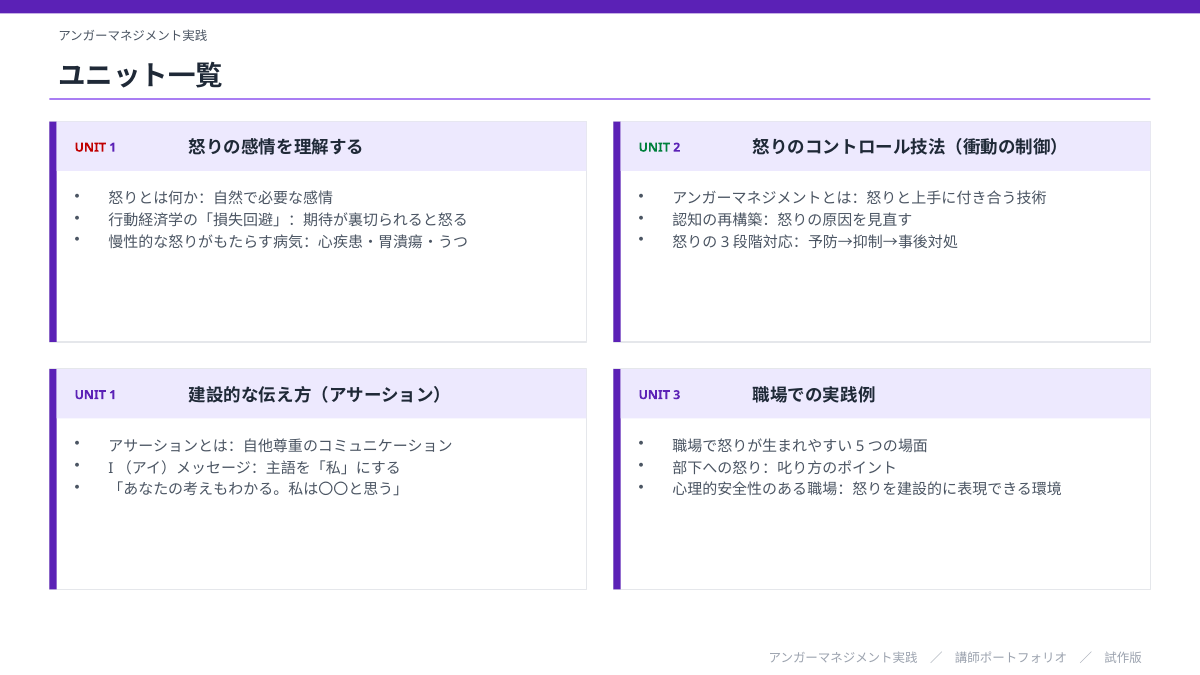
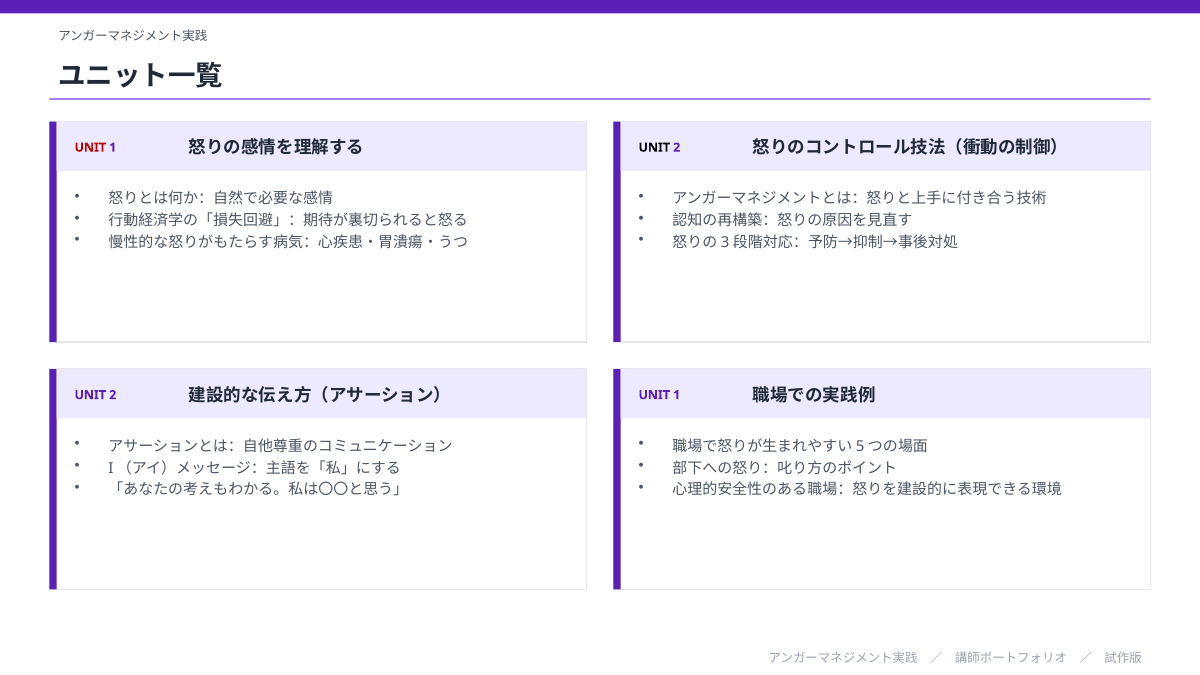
UNIT at (654, 148) colour: green -> black
1 at (113, 395): 1 -> 2
3 at (677, 395): 3 -> 1
